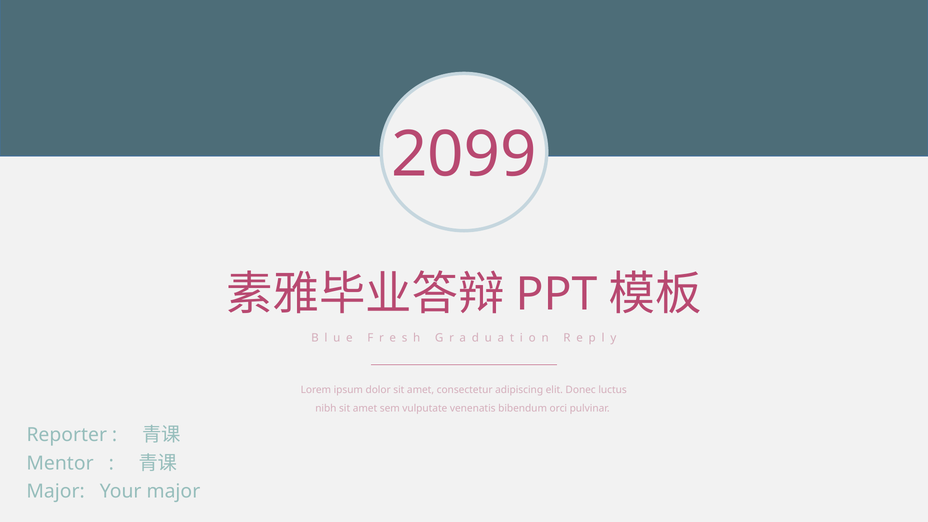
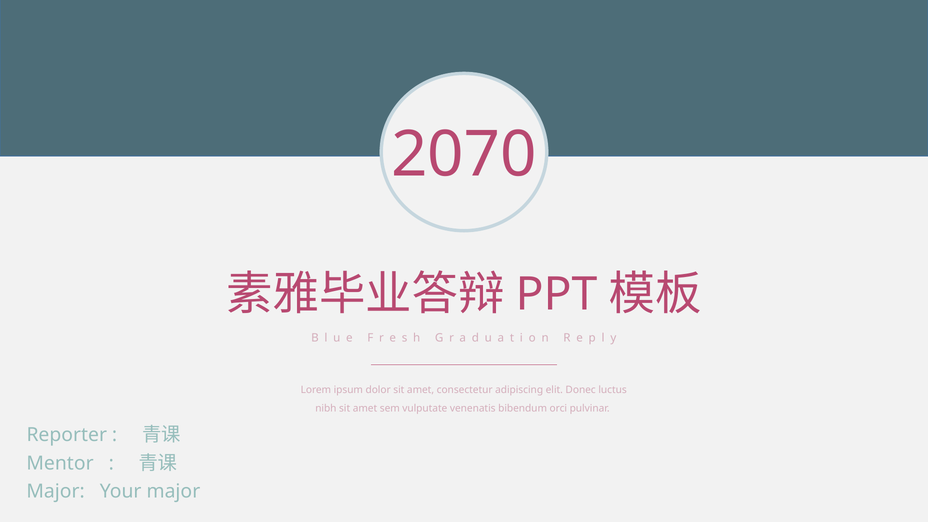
2099: 2099 -> 2070
